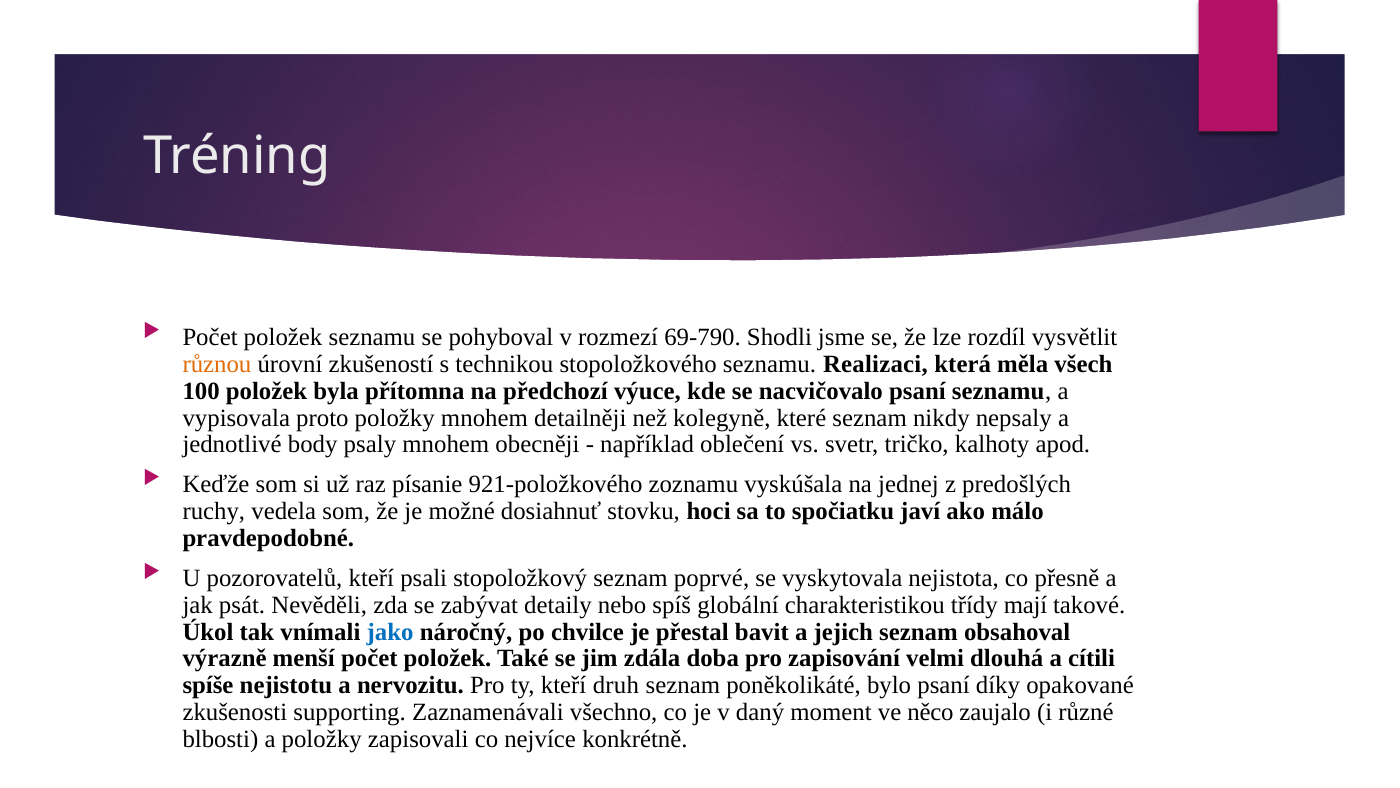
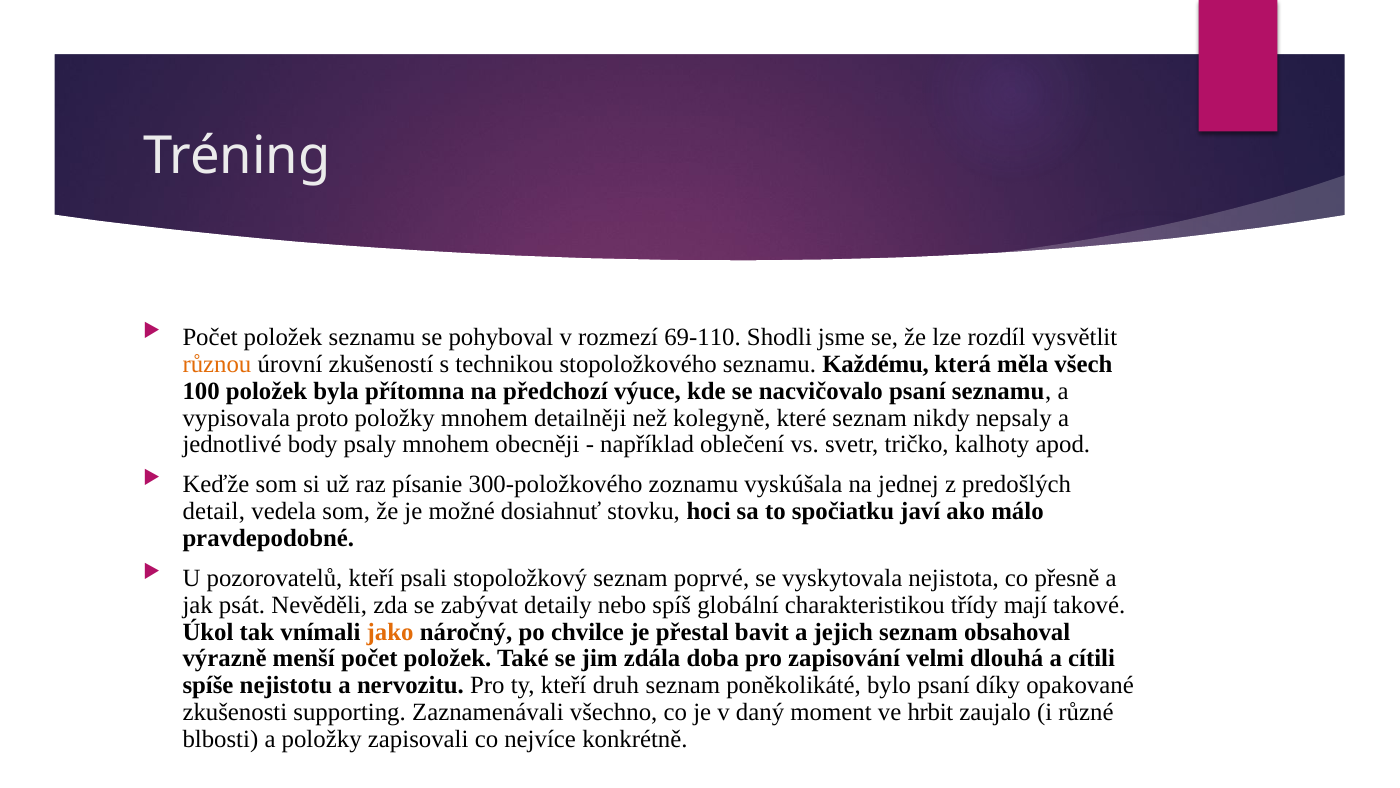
69-790: 69-790 -> 69-110
Realizaci: Realizaci -> Každému
921-položkového: 921-položkového -> 300-položkového
ruchy: ruchy -> detail
jako colour: blue -> orange
něco: něco -> hrbit
